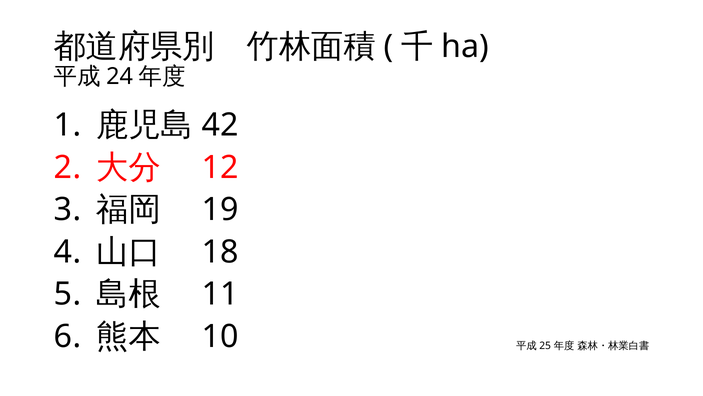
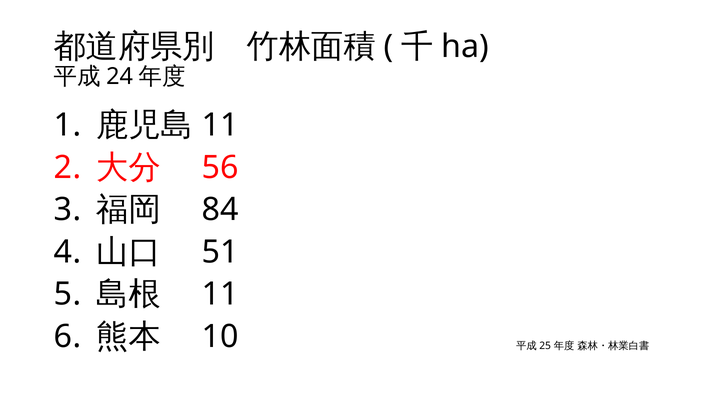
42 at (220, 125): 42 -> 11
12: 12 -> 56
19: 19 -> 84
18: 18 -> 51
